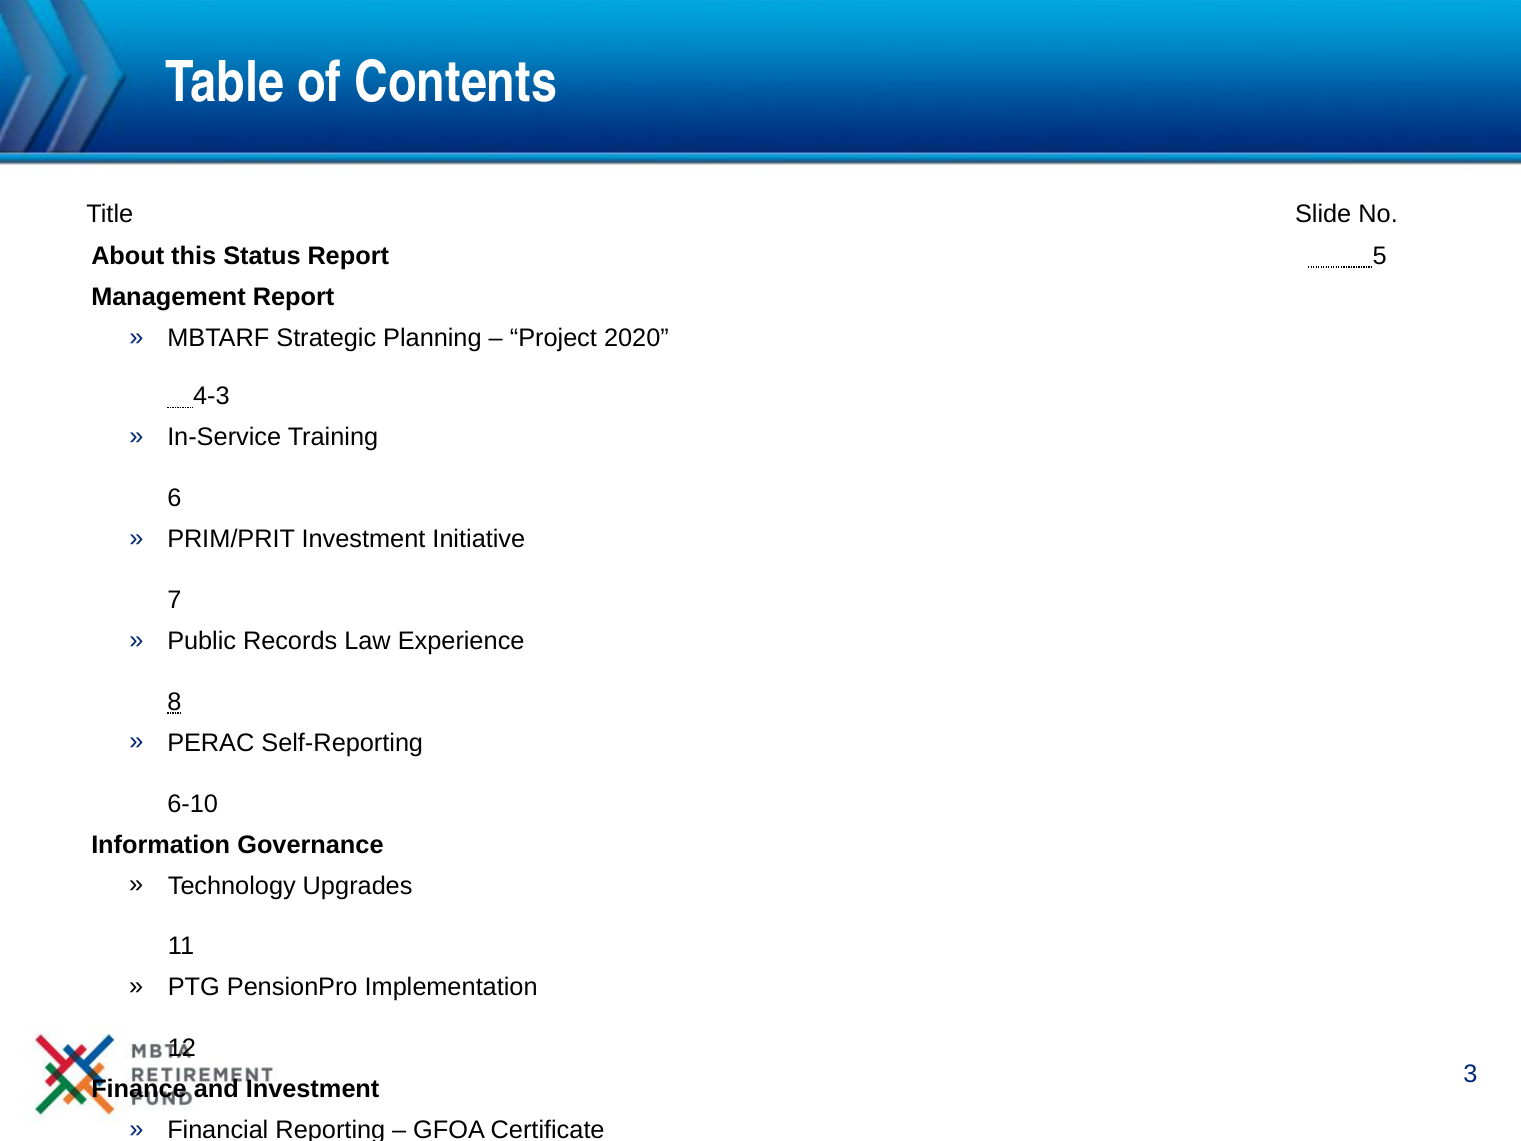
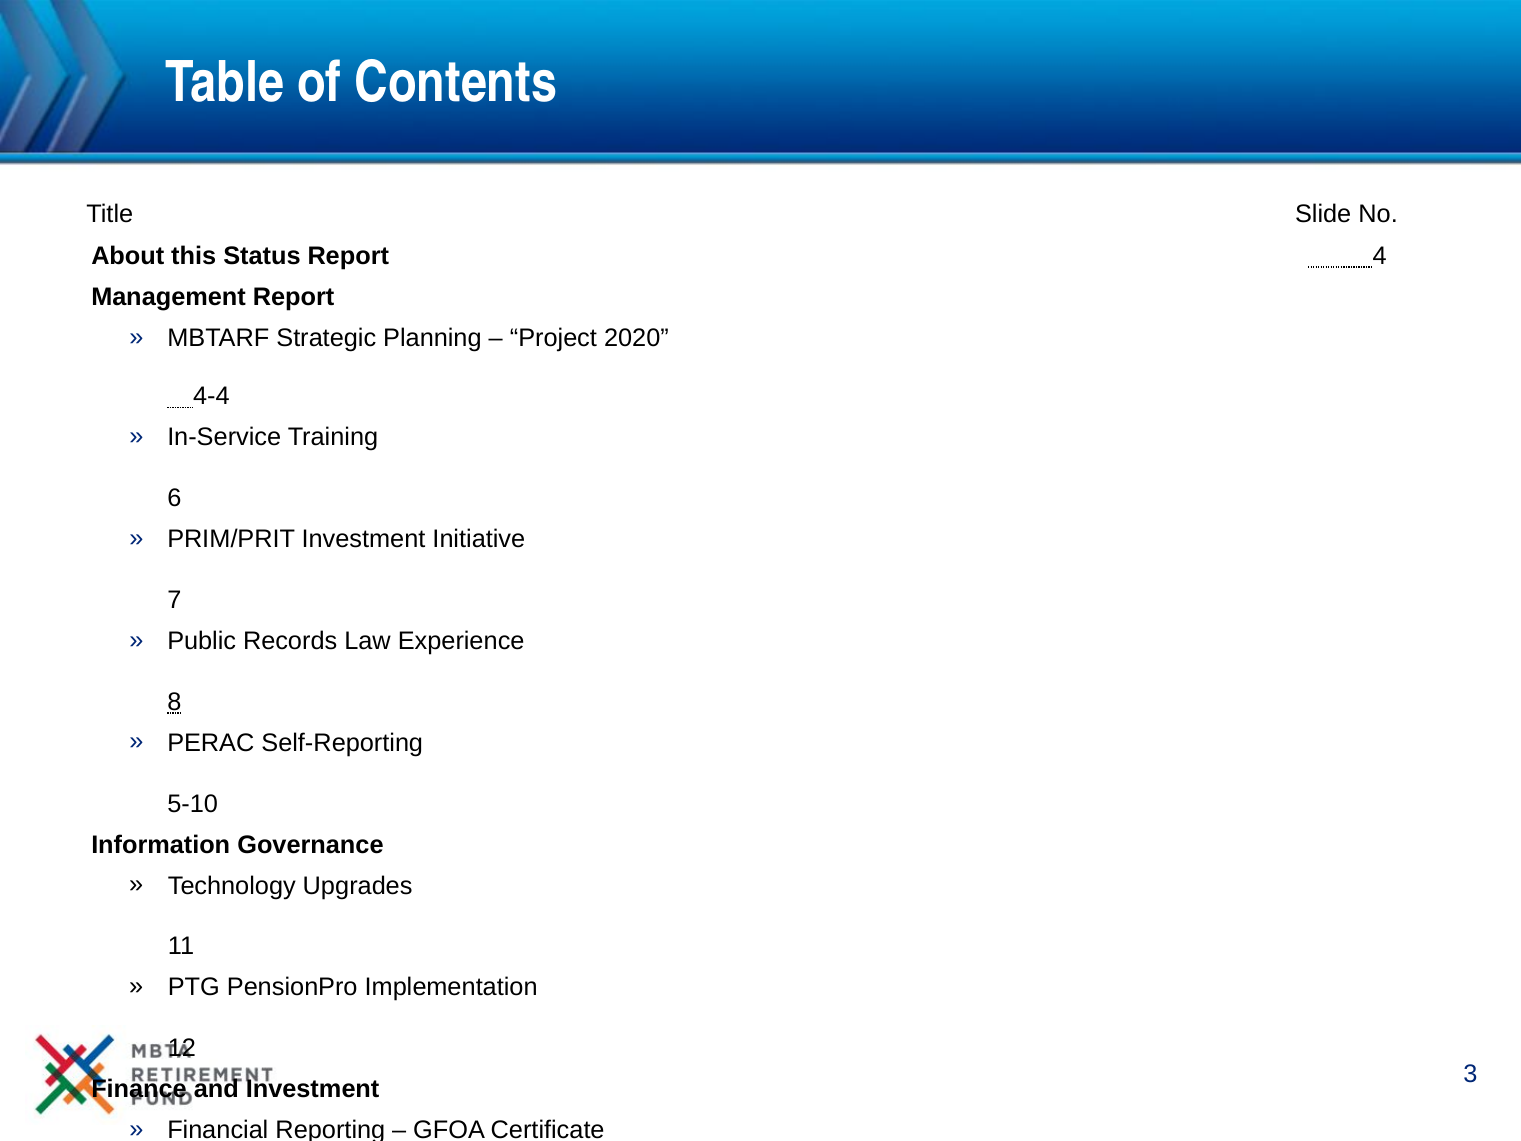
5: 5 -> 4
4-3: 4-3 -> 4-4
6-10: 6-10 -> 5-10
